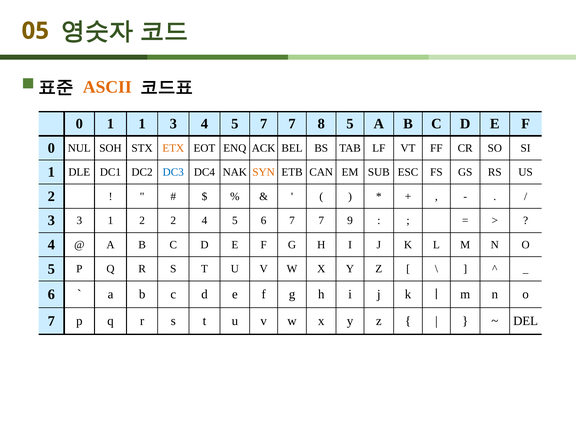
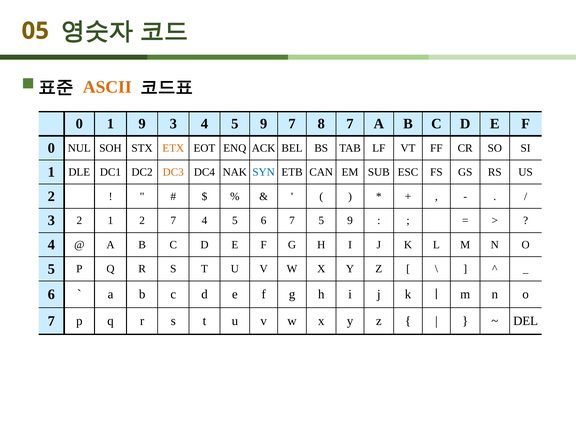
1 1: 1 -> 9
4 5 7: 7 -> 9
8 5: 5 -> 7
DC3 colour: blue -> orange
SYN colour: orange -> blue
3 3: 3 -> 2
2 2: 2 -> 7
6 7 7: 7 -> 5
